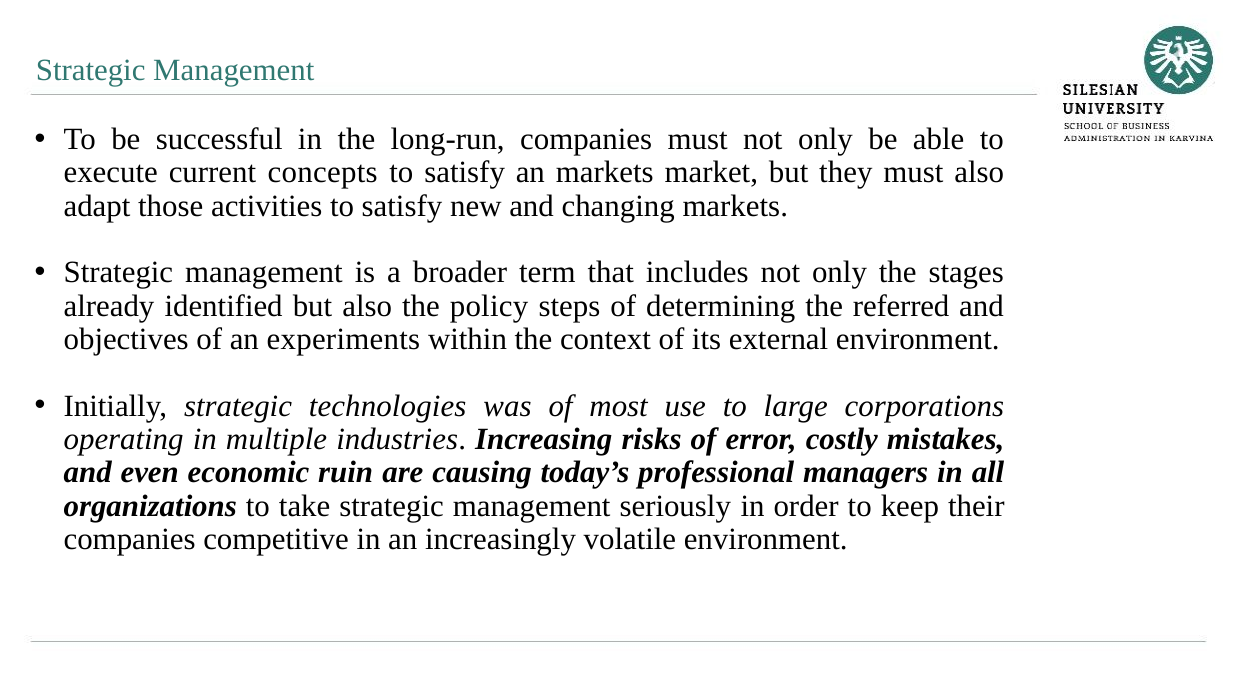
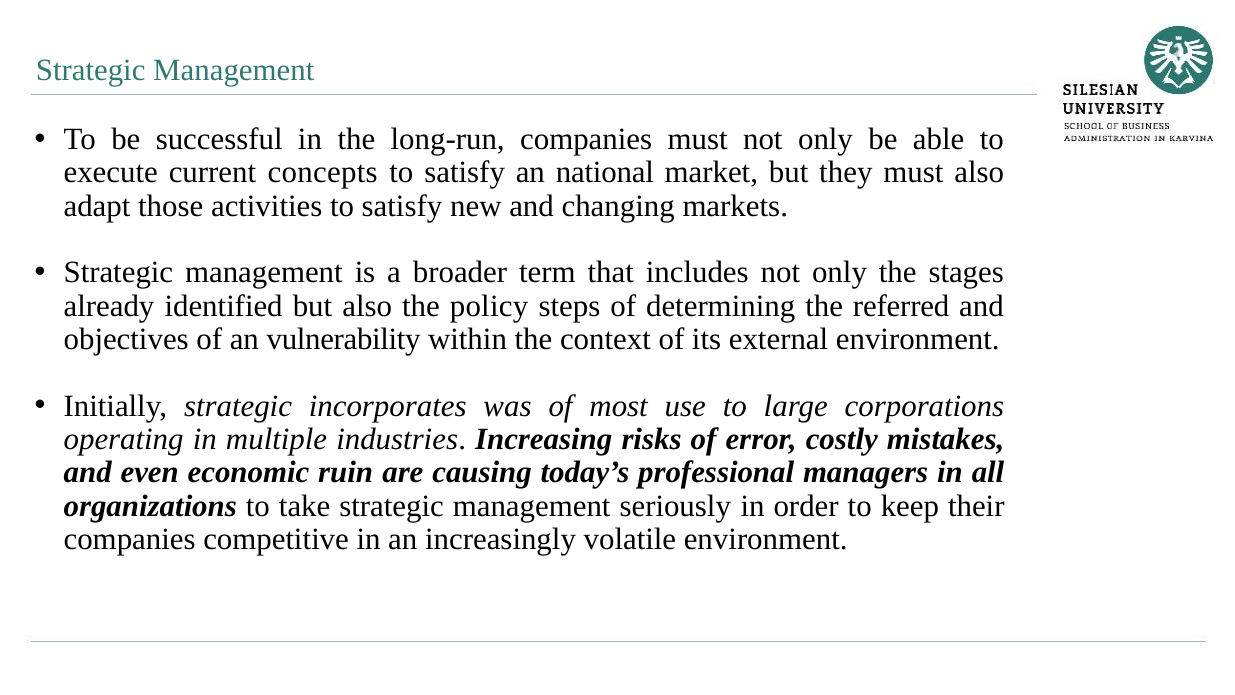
an markets: markets -> national
experiments: experiments -> vulnerability
technologies: technologies -> incorporates
